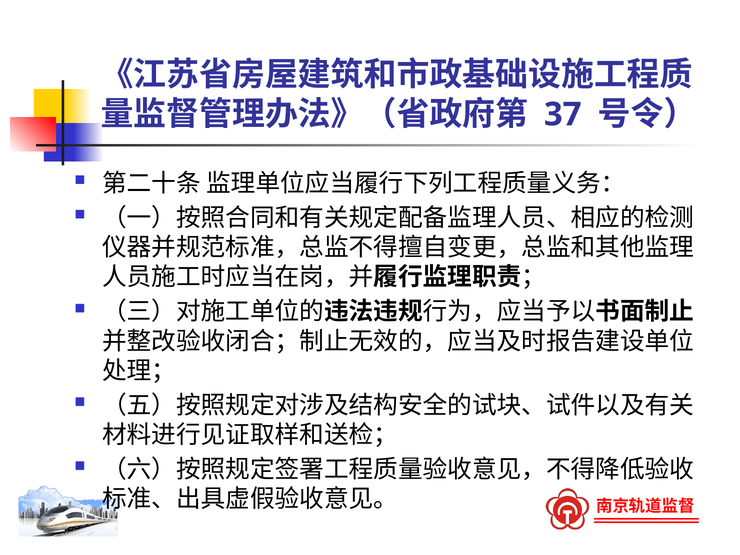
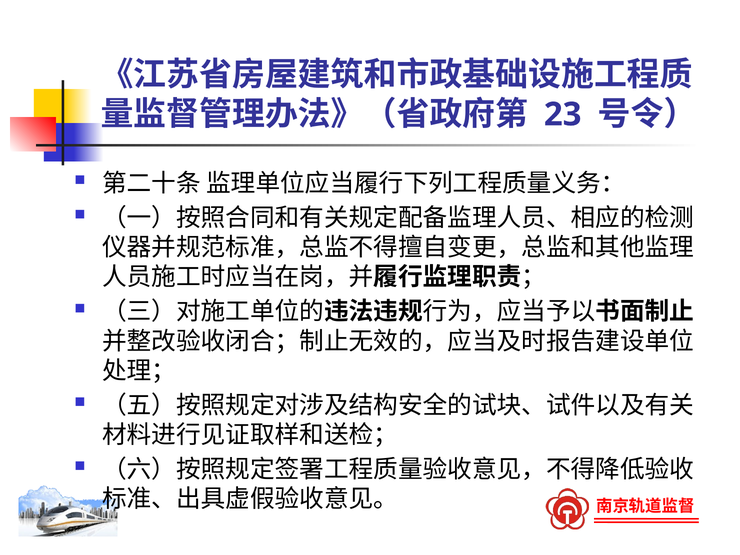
37: 37 -> 23
